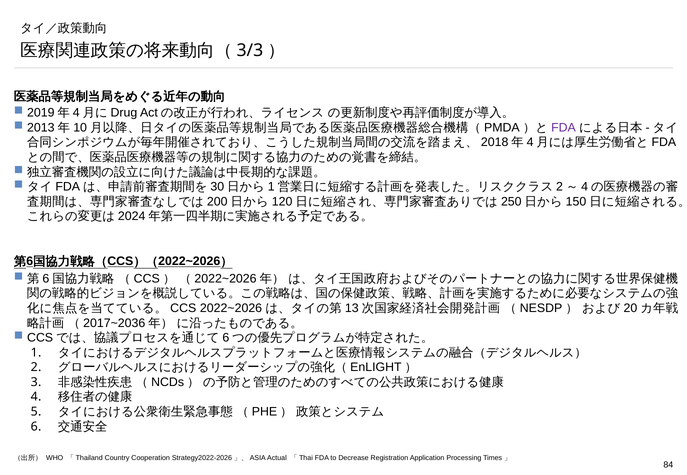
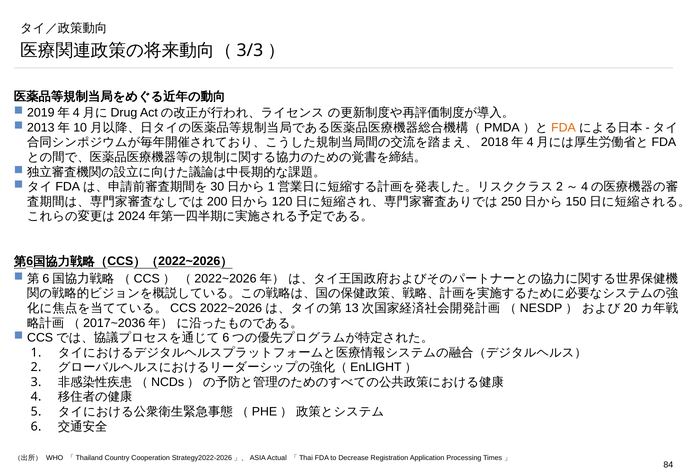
FDA at (563, 128) colour: purple -> orange
